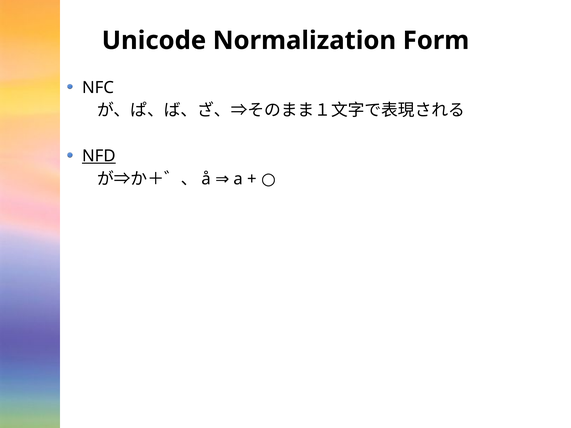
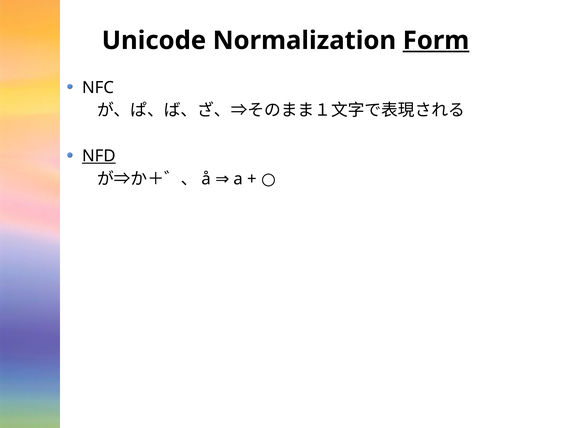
Form underline: none -> present
